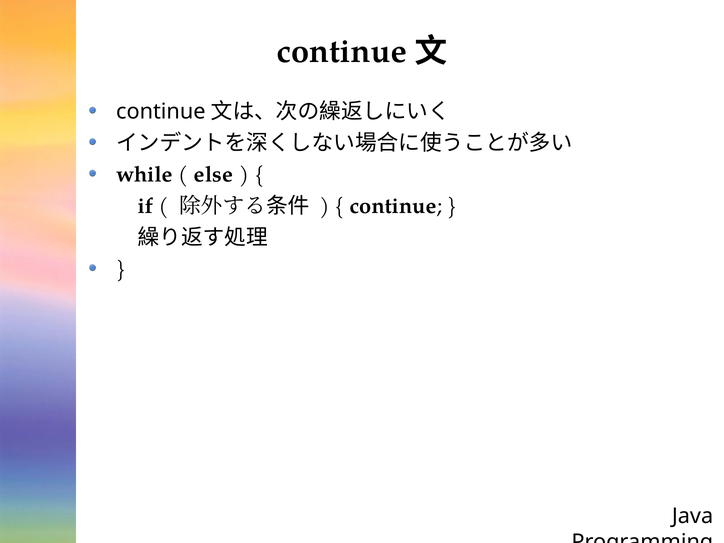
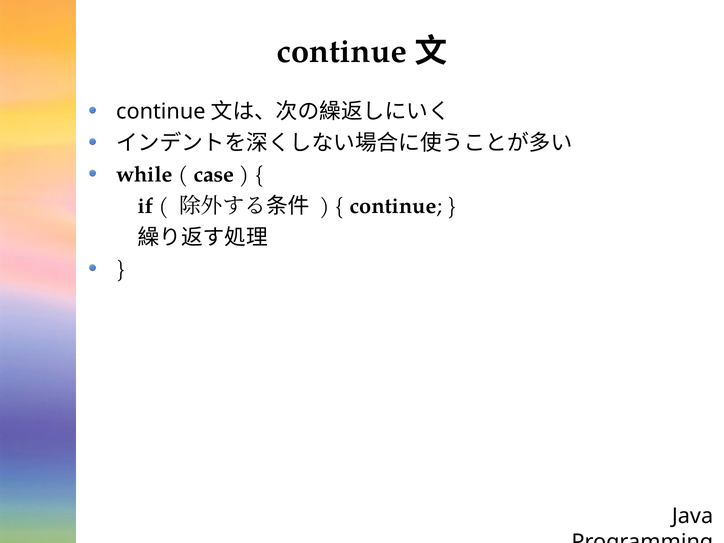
else: else -> case
